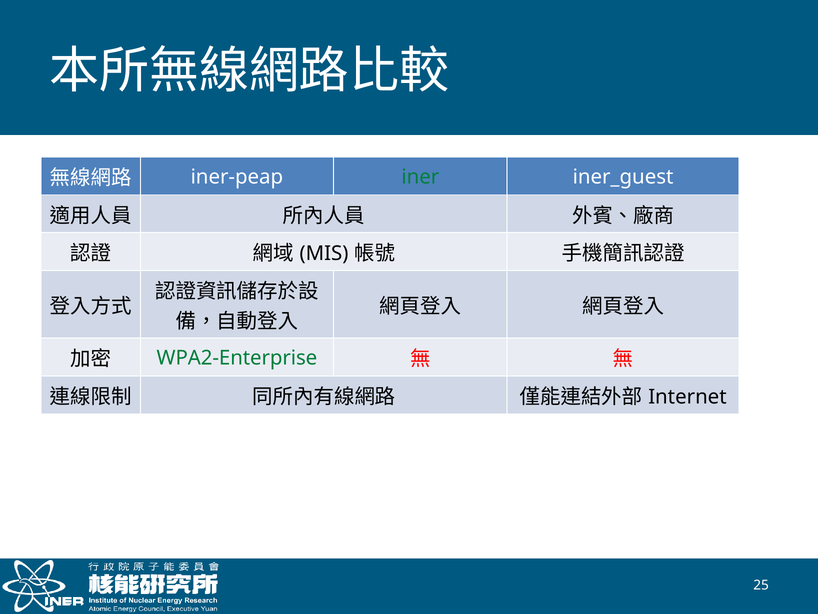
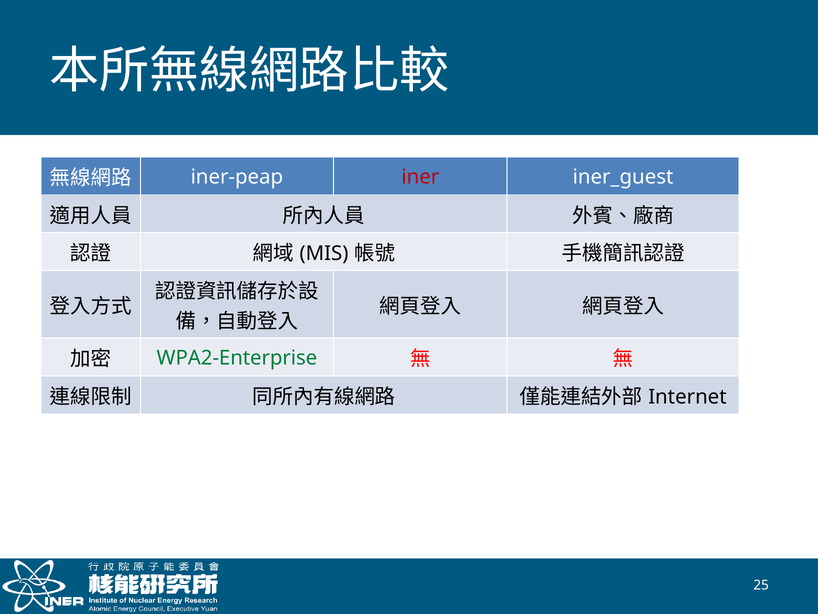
iner colour: green -> red
